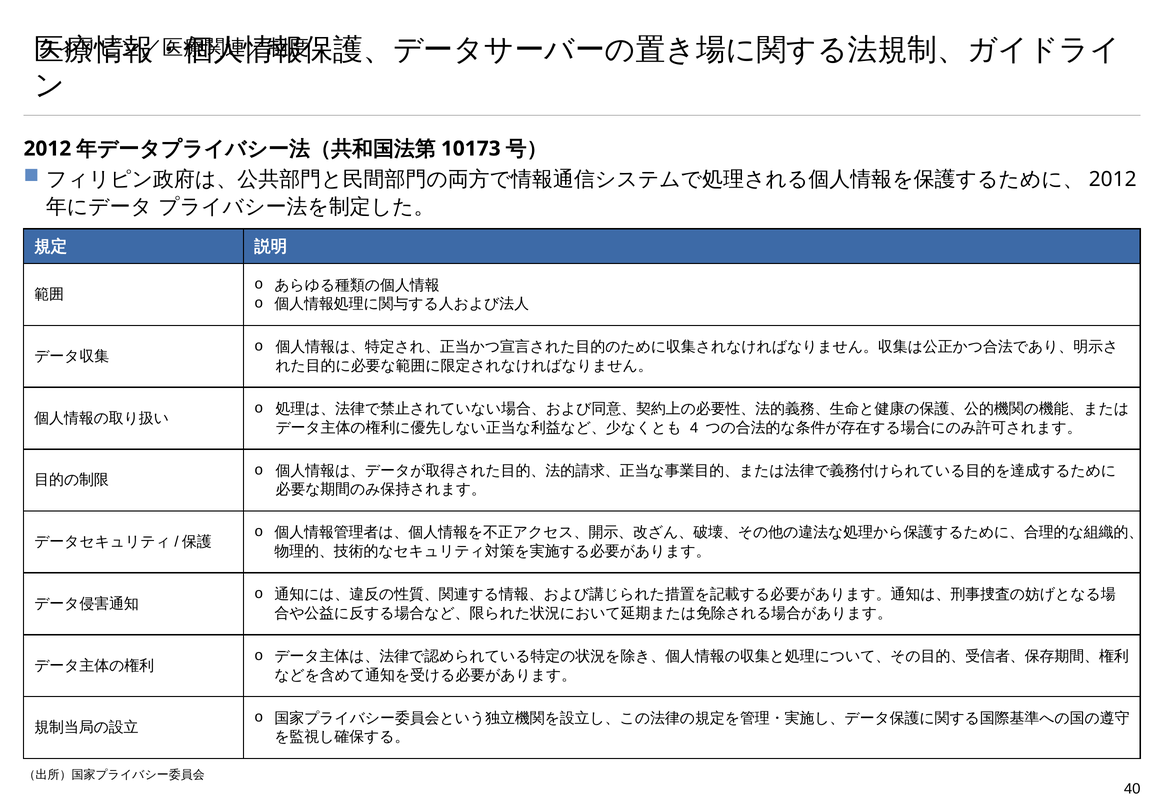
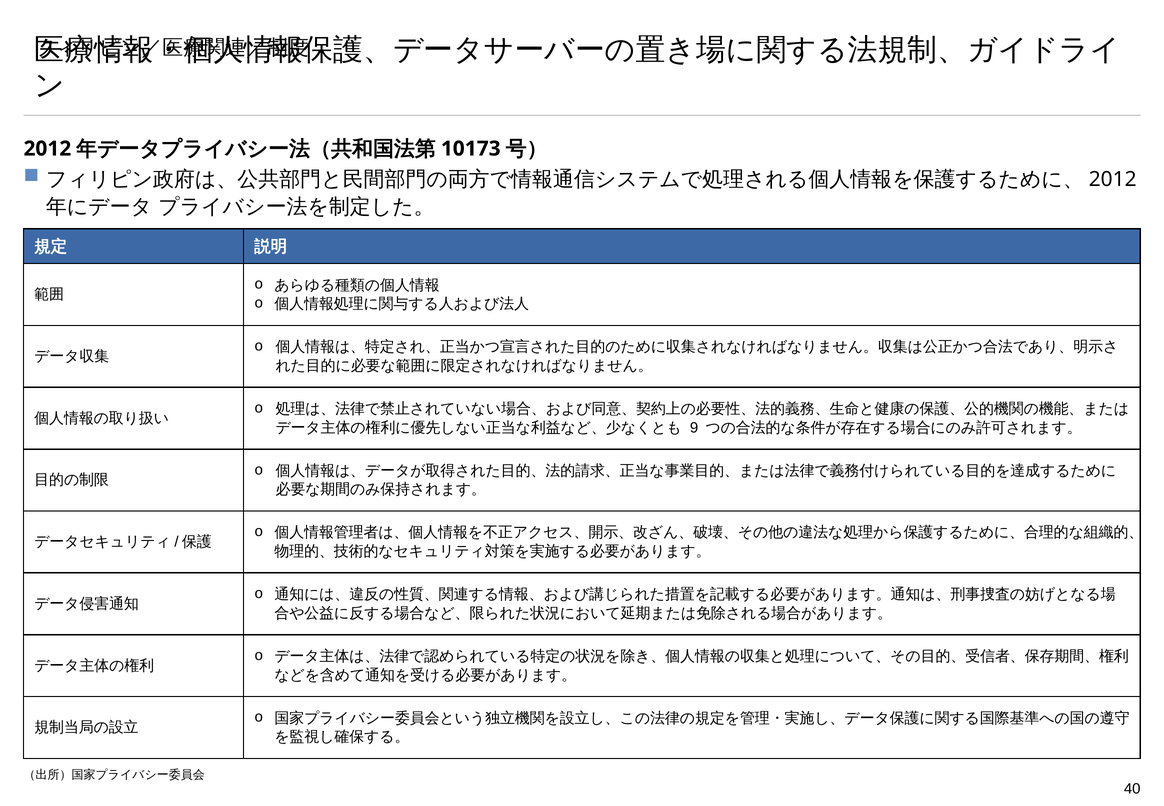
4: 4 -> 9
